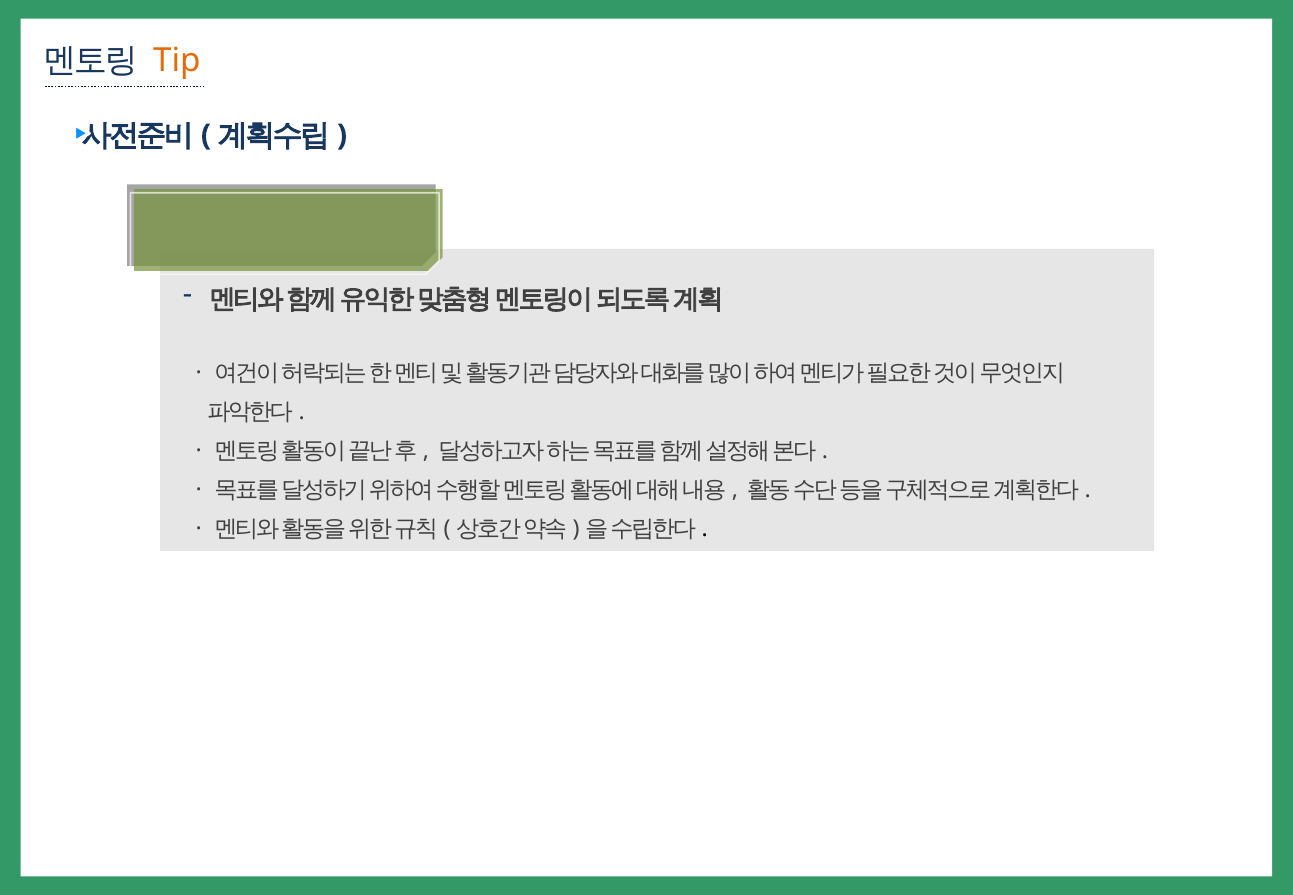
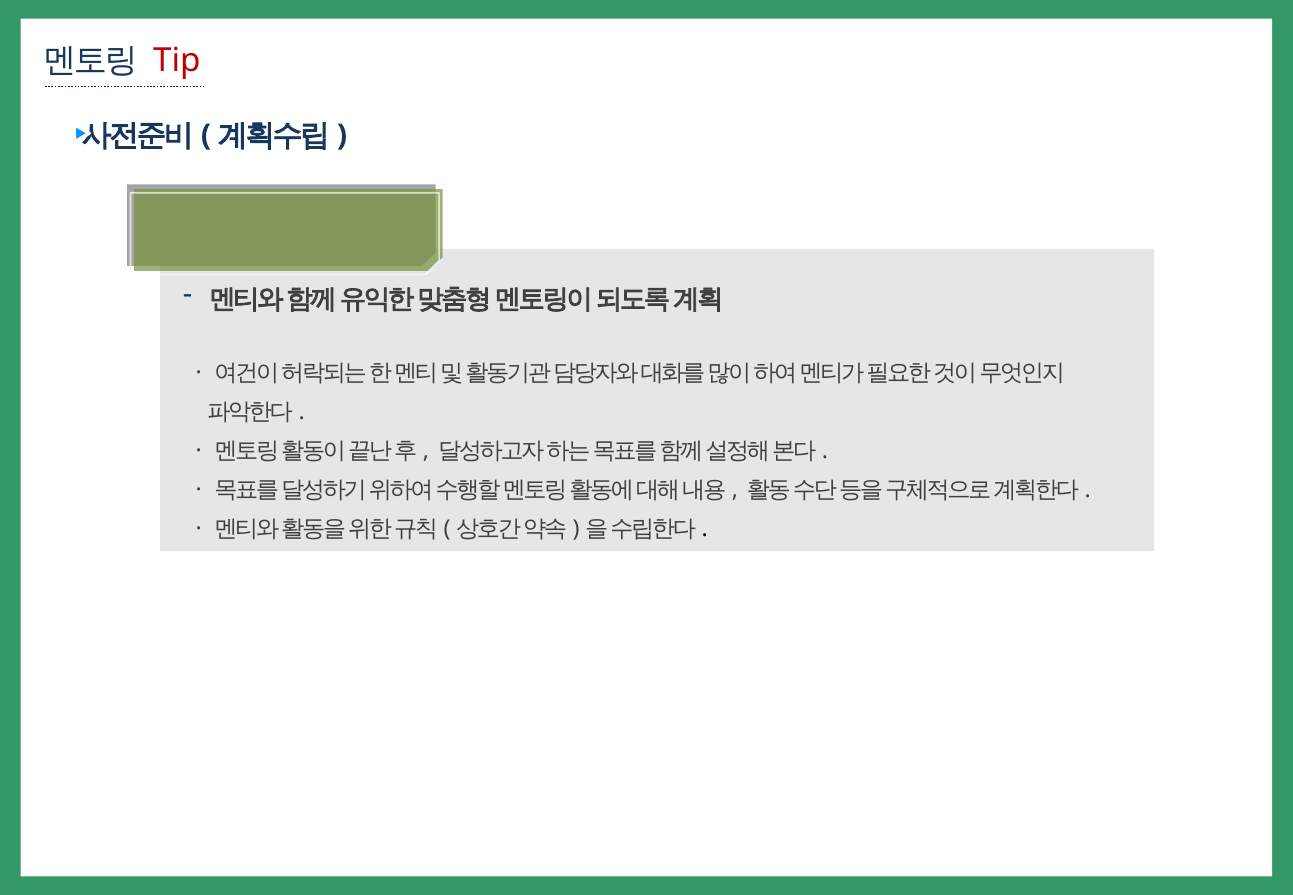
Tip colour: orange -> red
